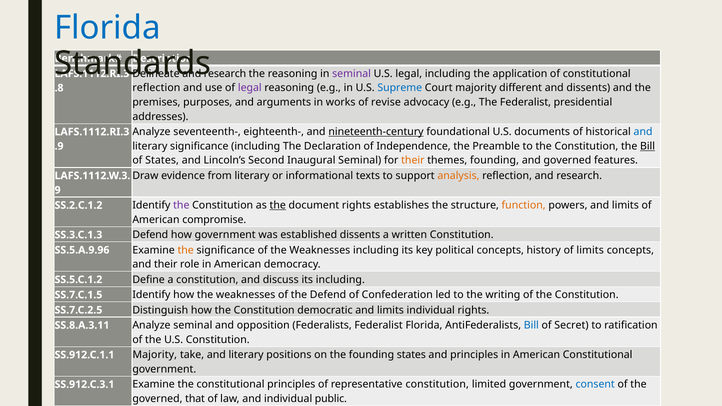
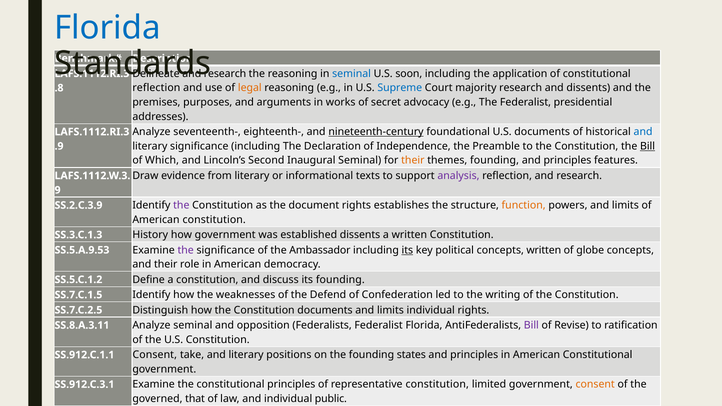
seminal at (352, 74) colour: purple -> blue
U.S legal: legal -> soon
legal at (250, 88) colour: purple -> orange
majority different: different -> research
revise: revise -> secret
of States: States -> Which
governed at (567, 161): governed -> principles
analysis colour: orange -> purple
SS.2.C.1.2: SS.2.C.1.2 -> SS.2.C.3.9
the at (278, 205) underline: present -> none
American compromise: compromise -> constitution
Defend at (150, 235): Defend -> History
SS.5.A.9.96: SS.5.A.9.96 -> SS.5.A.9.53
the at (186, 250) colour: orange -> purple
of the Weaknesses: Weaknesses -> Ambassador
its at (407, 250) underline: none -> present
concepts history: history -> written
of limits: limits -> globe
its including: including -> founding
Constitution democratic: democratic -> documents
Bill at (531, 325) colour: blue -> purple
Secret: Secret -> Revise
SS.912.C.1.1 Majority: Majority -> Consent
consent at (595, 385) colour: blue -> orange
